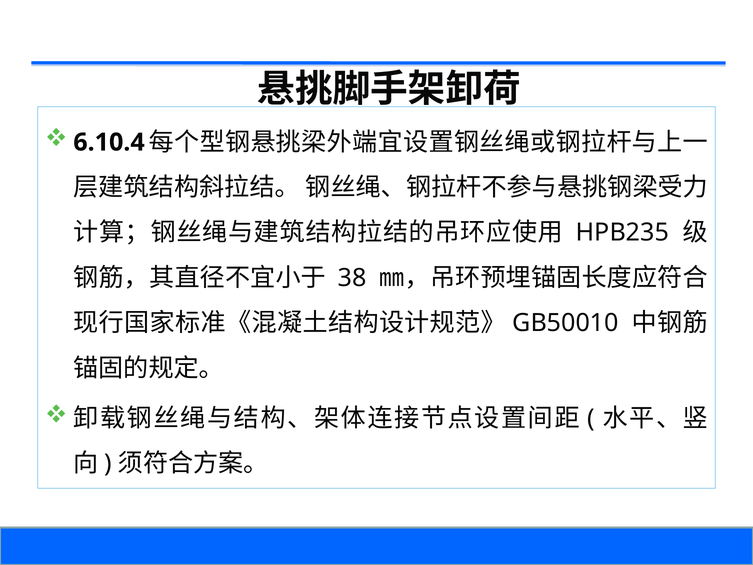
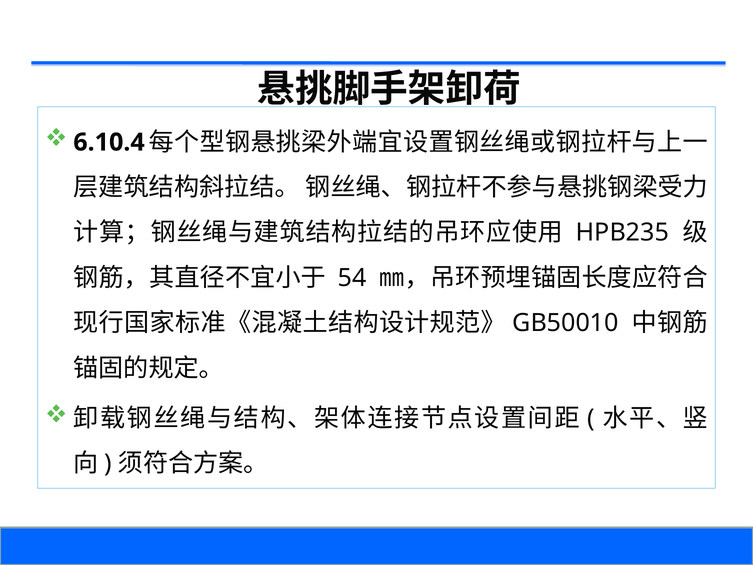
38: 38 -> 54
